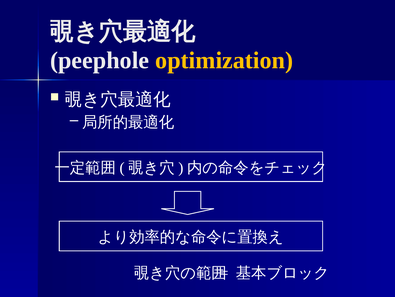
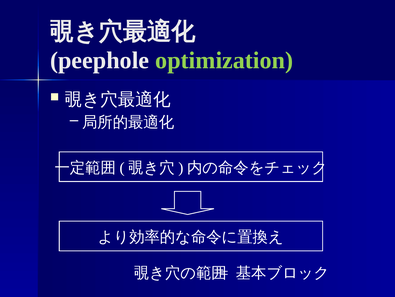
optimization colour: yellow -> light green
